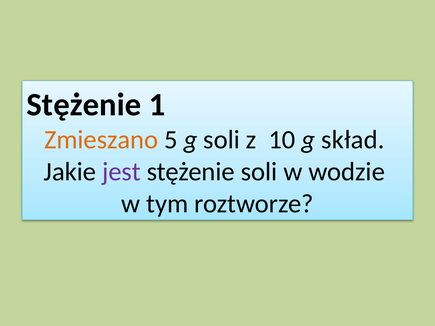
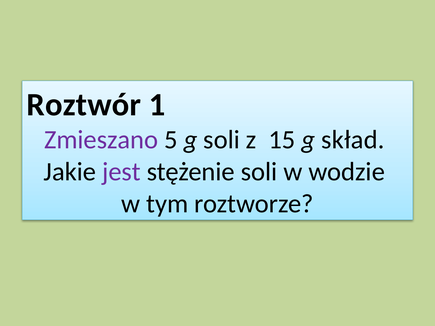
Stężenie at (84, 105): Stężenie -> Roztwór
Zmieszano colour: orange -> purple
10: 10 -> 15
